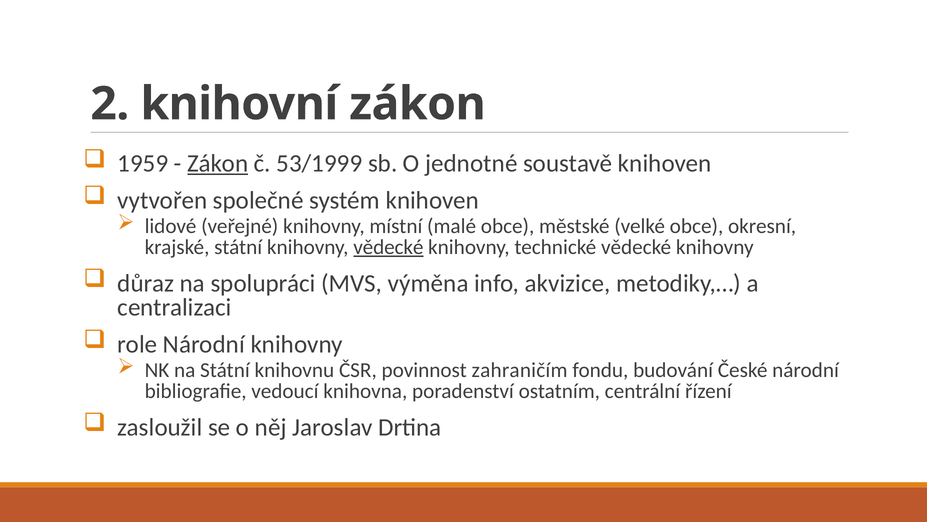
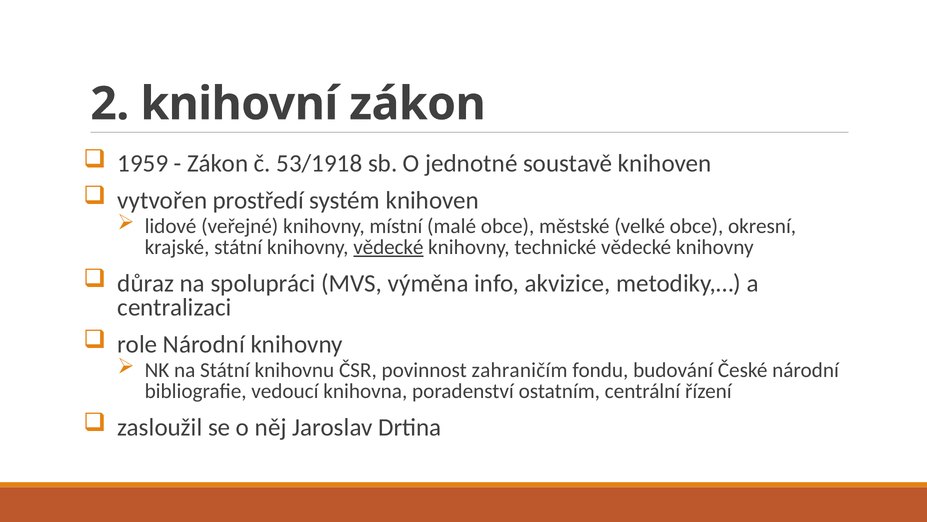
Zákon at (218, 164) underline: present -> none
53/1999: 53/1999 -> 53/1918
společné: společné -> prostředí
